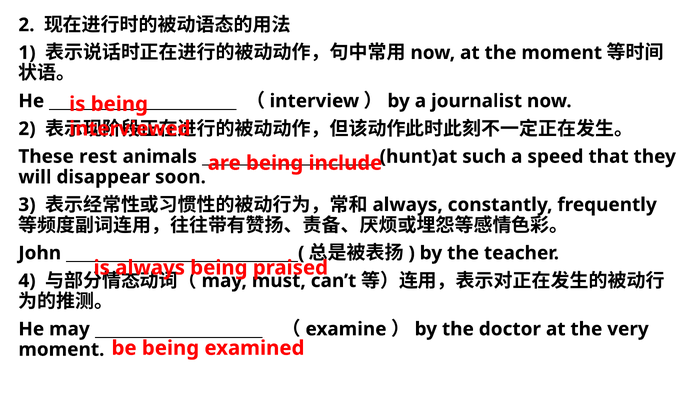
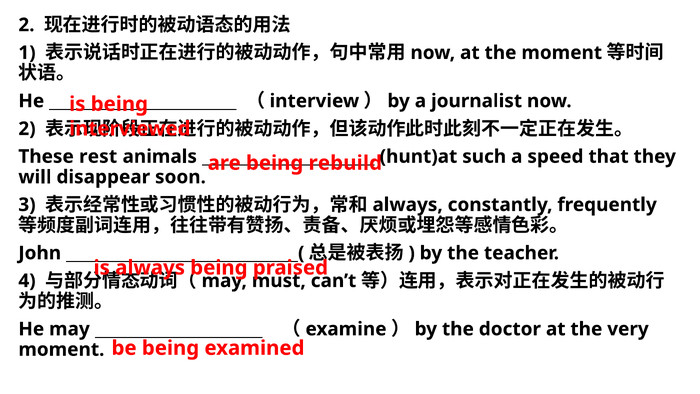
include: include -> rebuild
